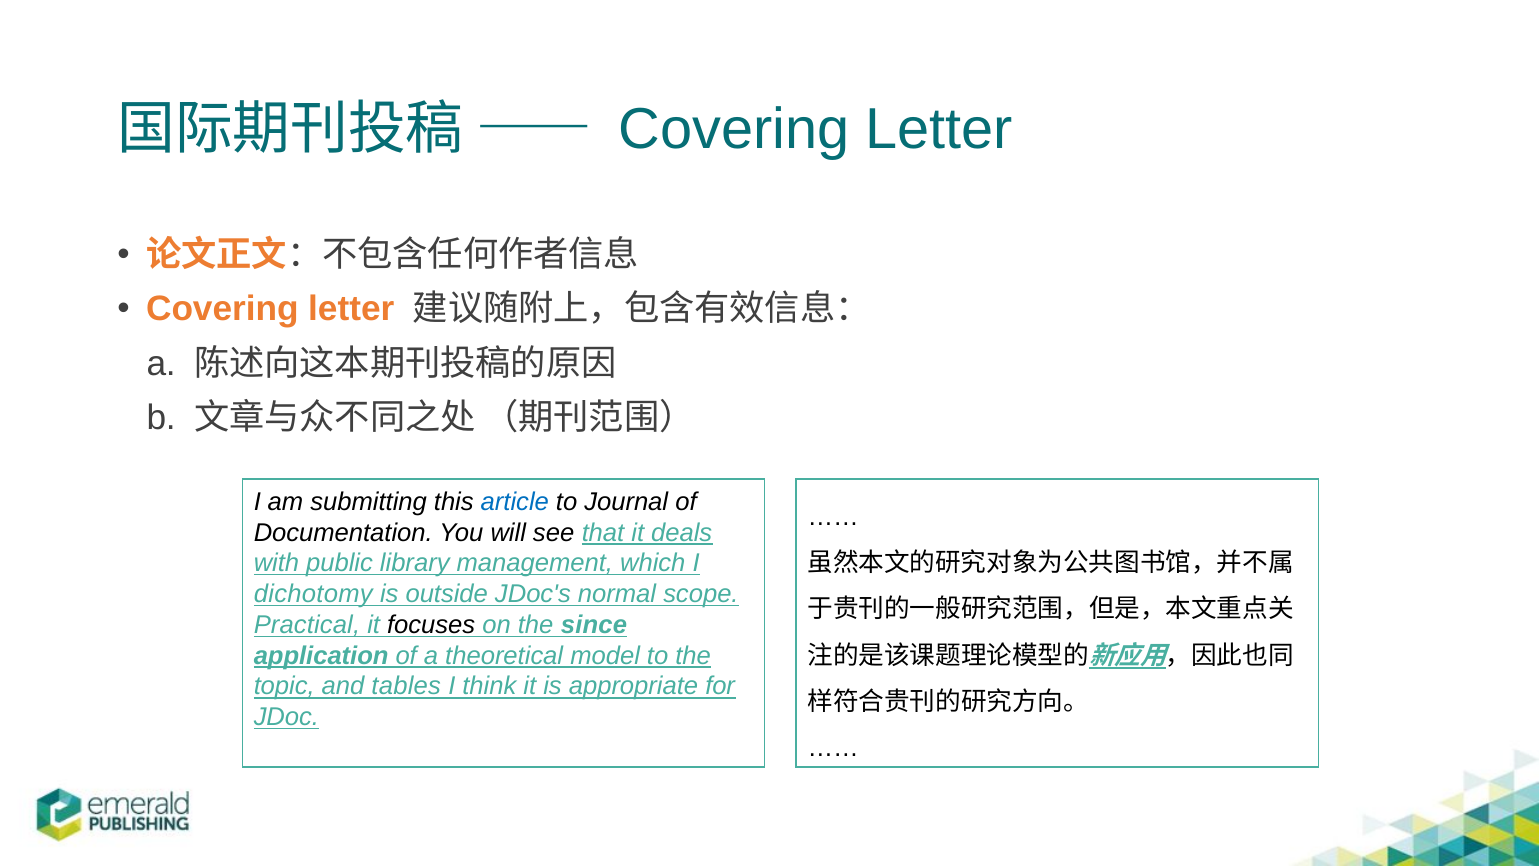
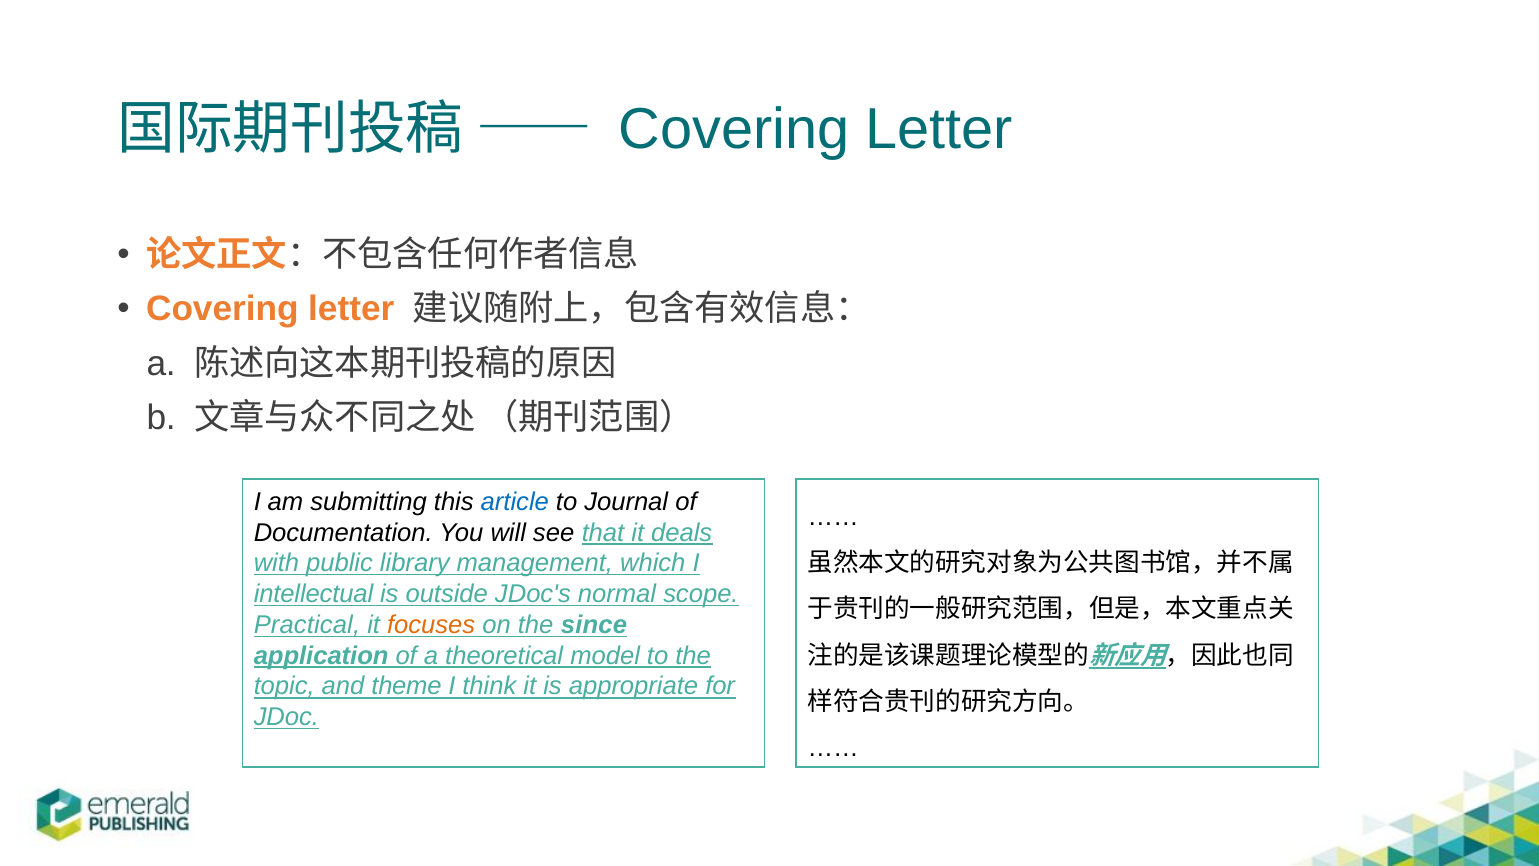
dichotomy: dichotomy -> intellectual
focuses colour: black -> orange
tables: tables -> theme
